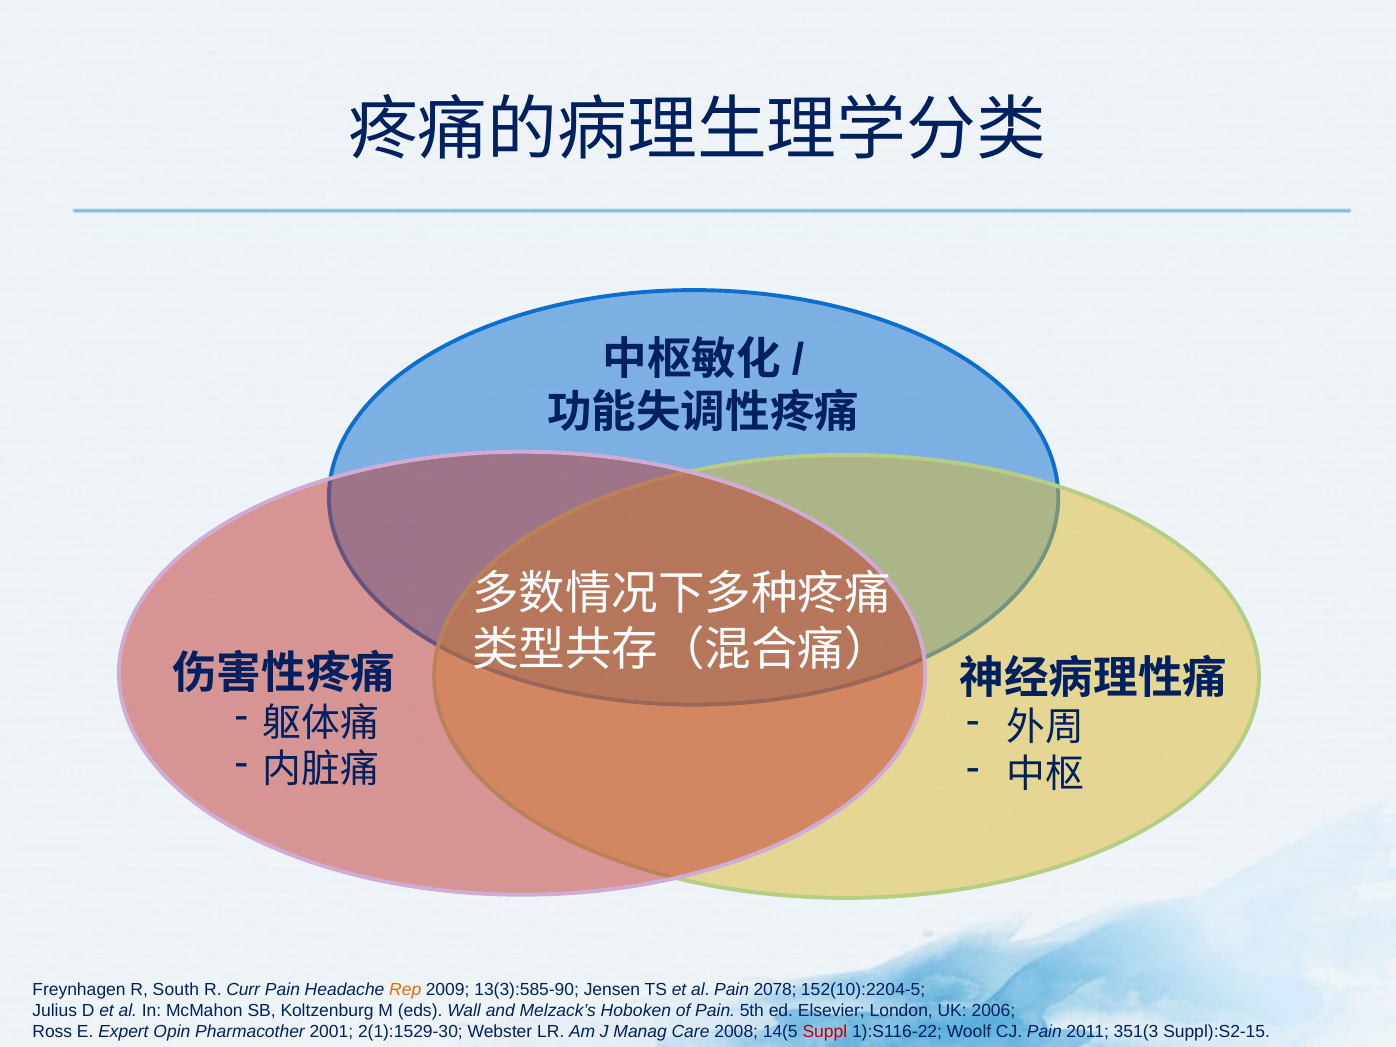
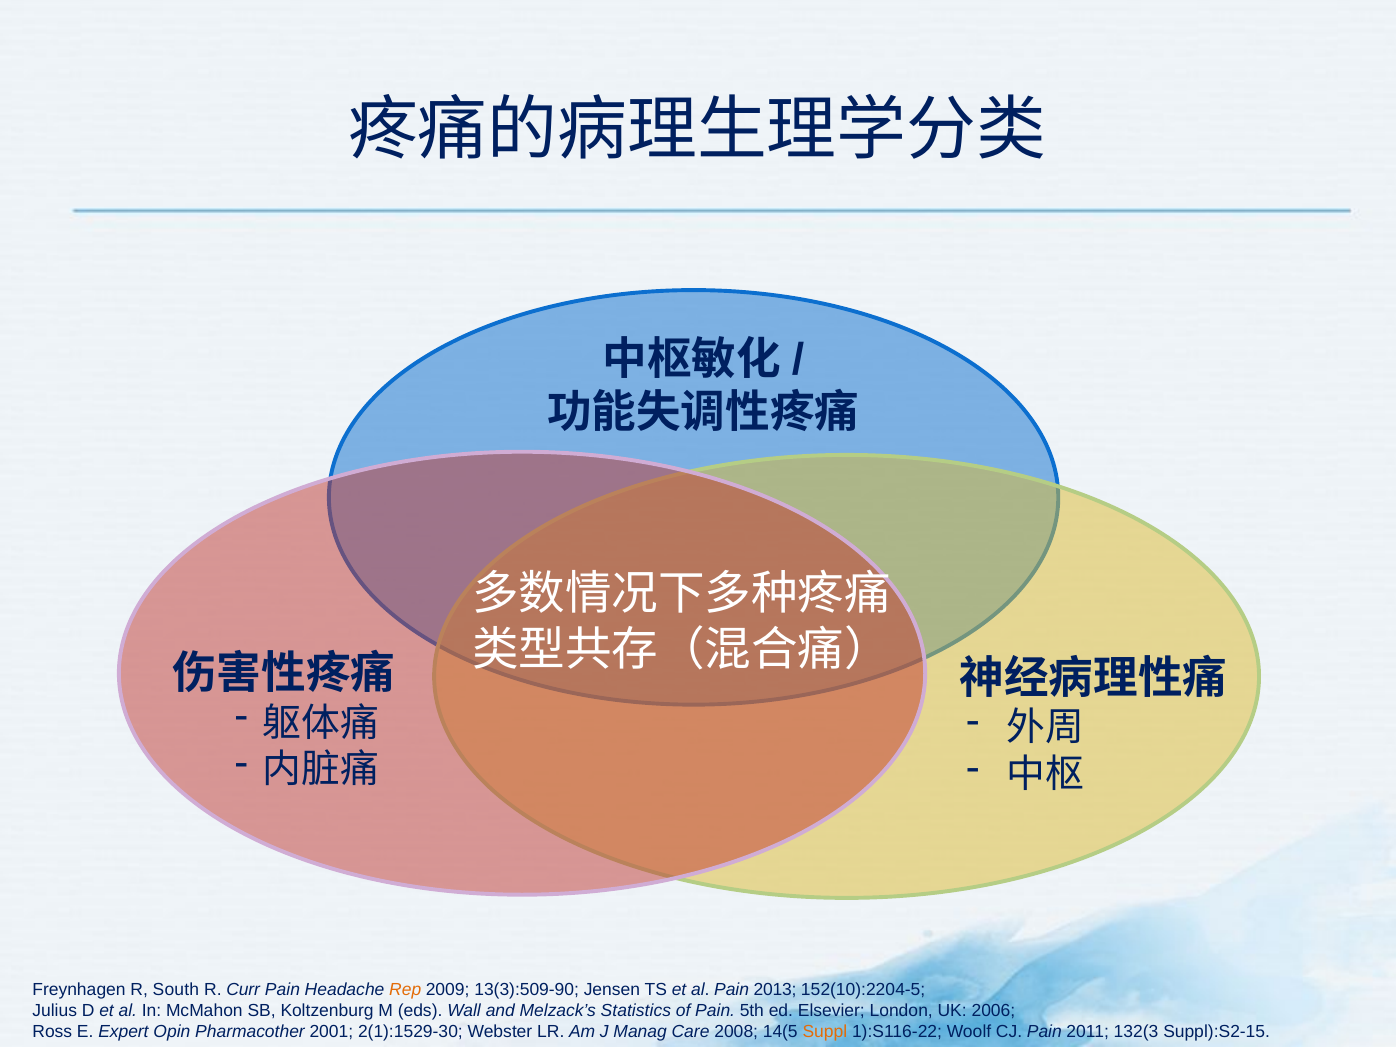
13(3):585-90: 13(3):585-90 -> 13(3):509-90
2078: 2078 -> 2013
Hoboken: Hoboken -> Statistics
Suppl colour: red -> orange
351(3: 351(3 -> 132(3
